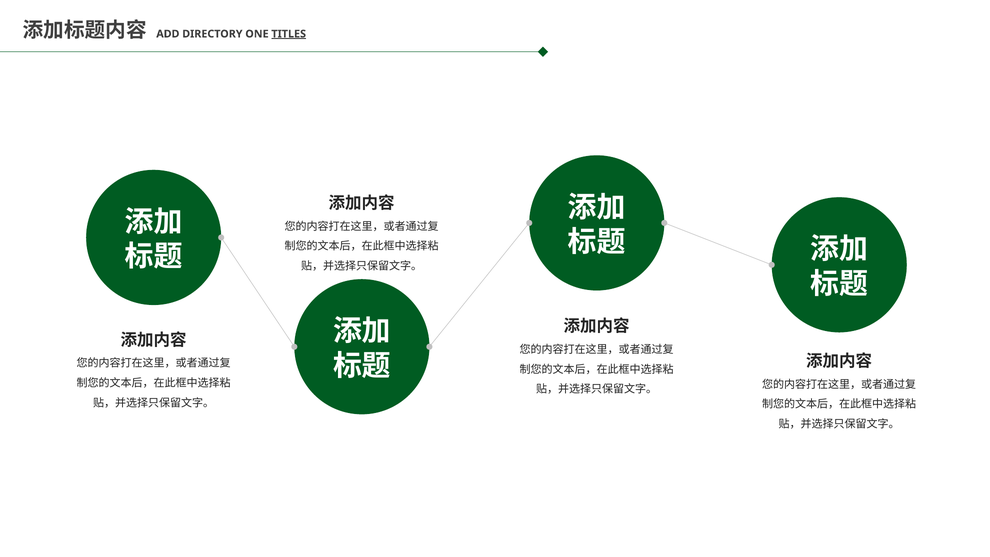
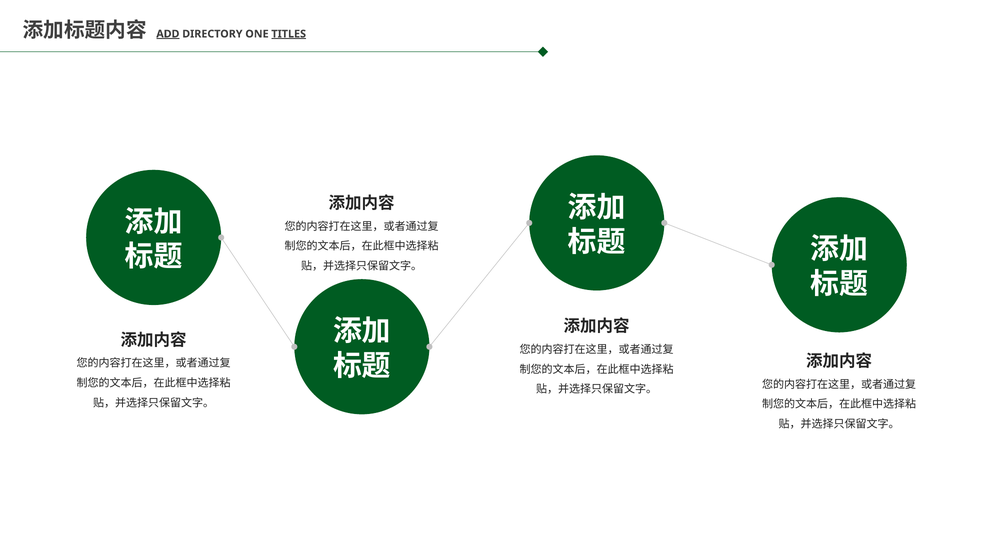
ADD underline: none -> present
